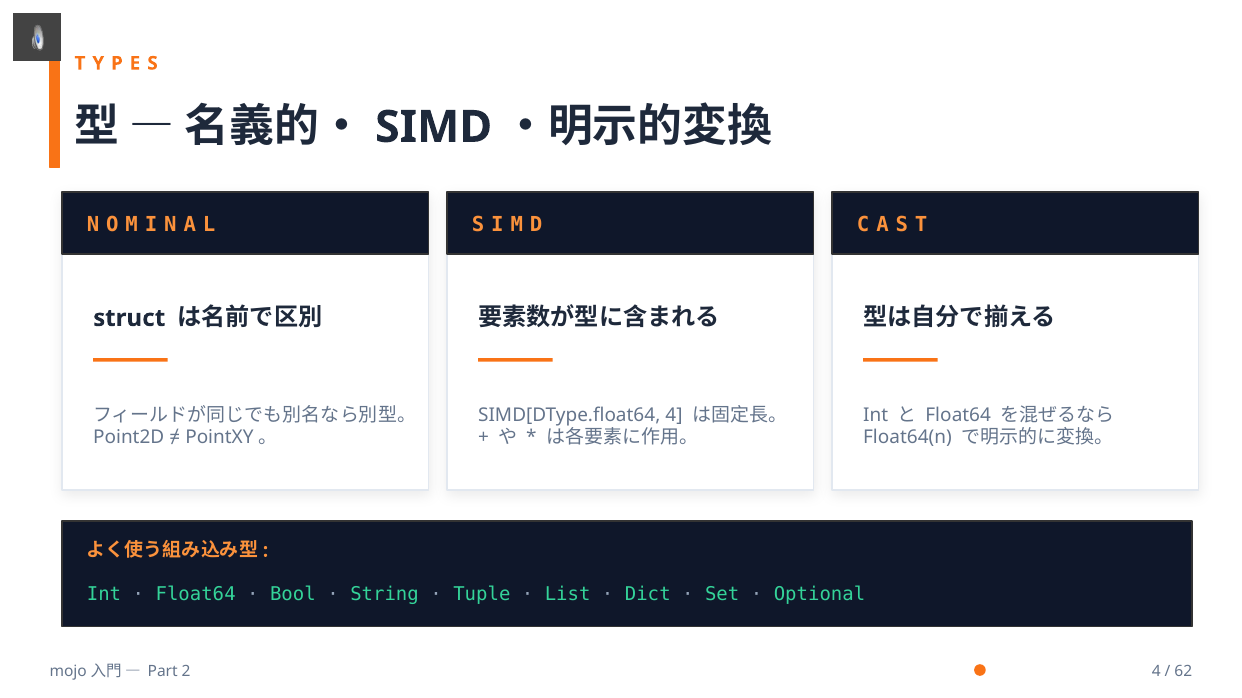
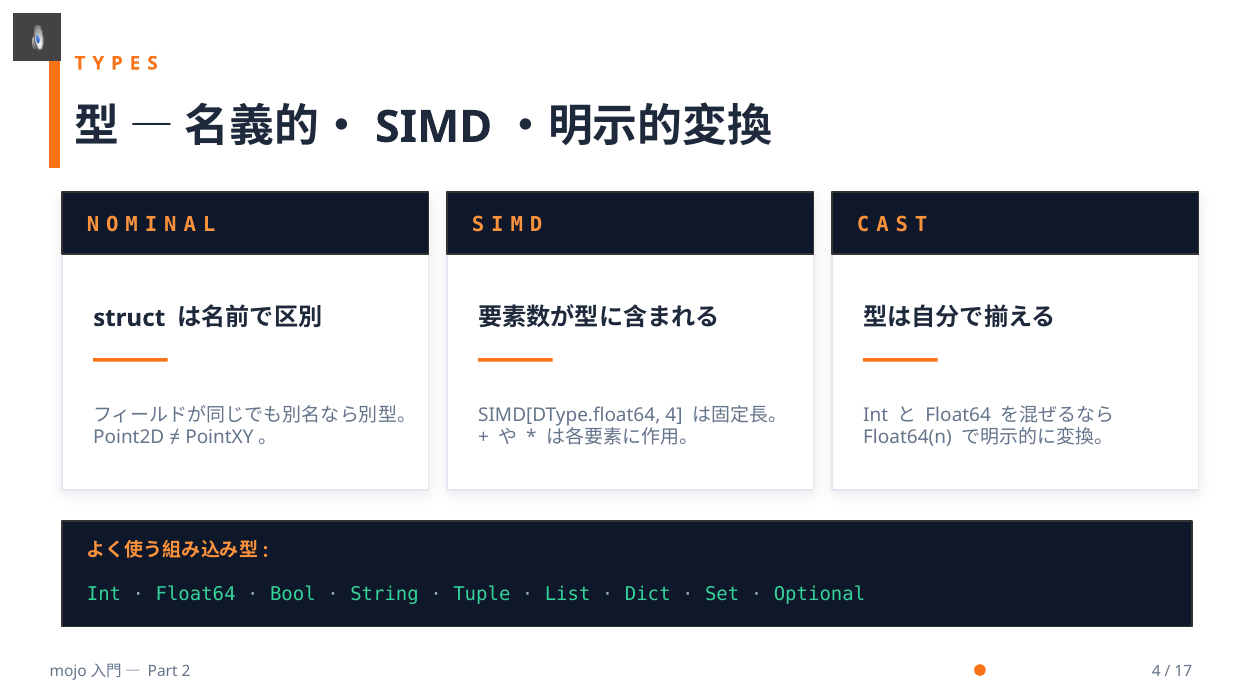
62: 62 -> 17
